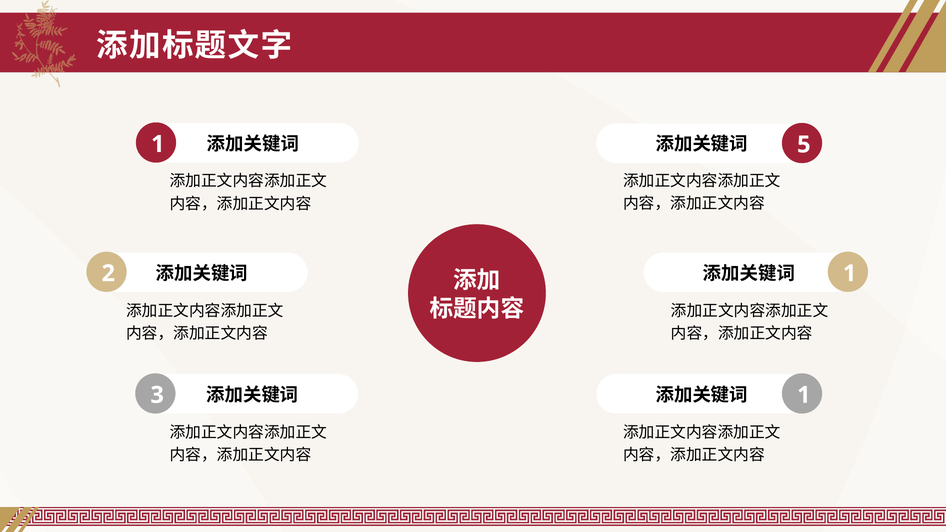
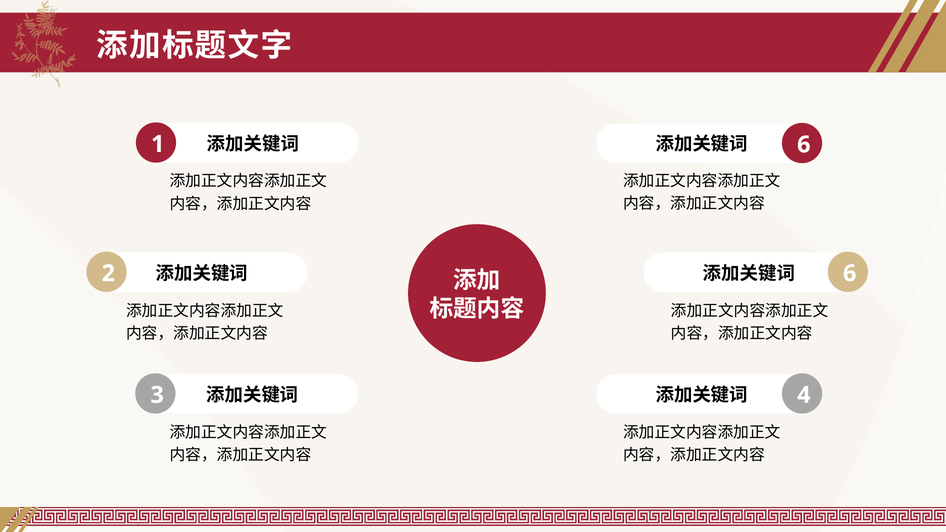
5 at (804, 145): 5 -> 6
1 at (850, 274): 1 -> 6
1 at (804, 395): 1 -> 4
